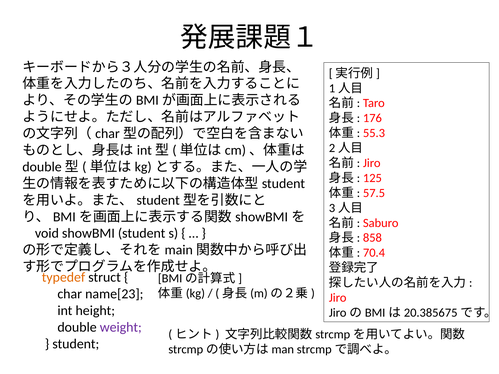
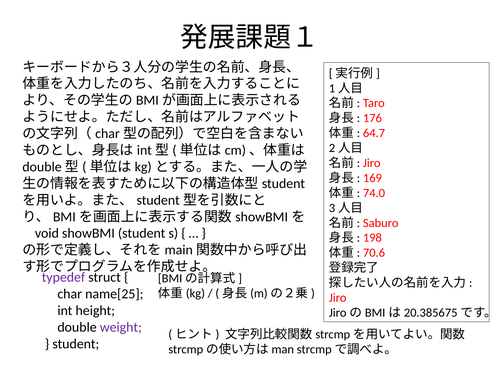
55.3: 55.3 -> 64.7
125: 125 -> 169
57.5: 57.5 -> 74.0
858: 858 -> 198
70.4: 70.4 -> 70.6
typedef colour: orange -> purple
name[23: name[23 -> name[25
